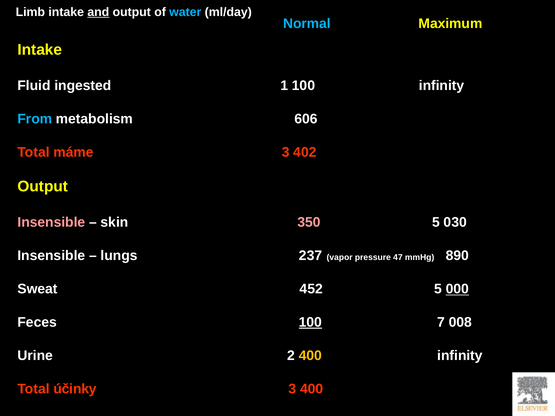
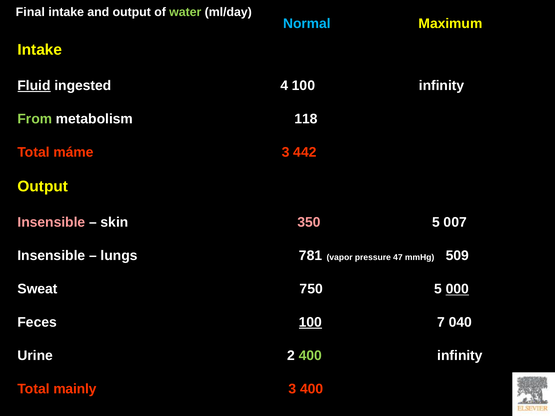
Limb: Limb -> Final
and underline: present -> none
water colour: light blue -> light green
Fluid underline: none -> present
1: 1 -> 4
From colour: light blue -> light green
606: 606 -> 118
402: 402 -> 442
030: 030 -> 007
237: 237 -> 781
890: 890 -> 509
452: 452 -> 750
008: 008 -> 040
400 at (310, 356) colour: yellow -> light green
účinky: účinky -> mainly
